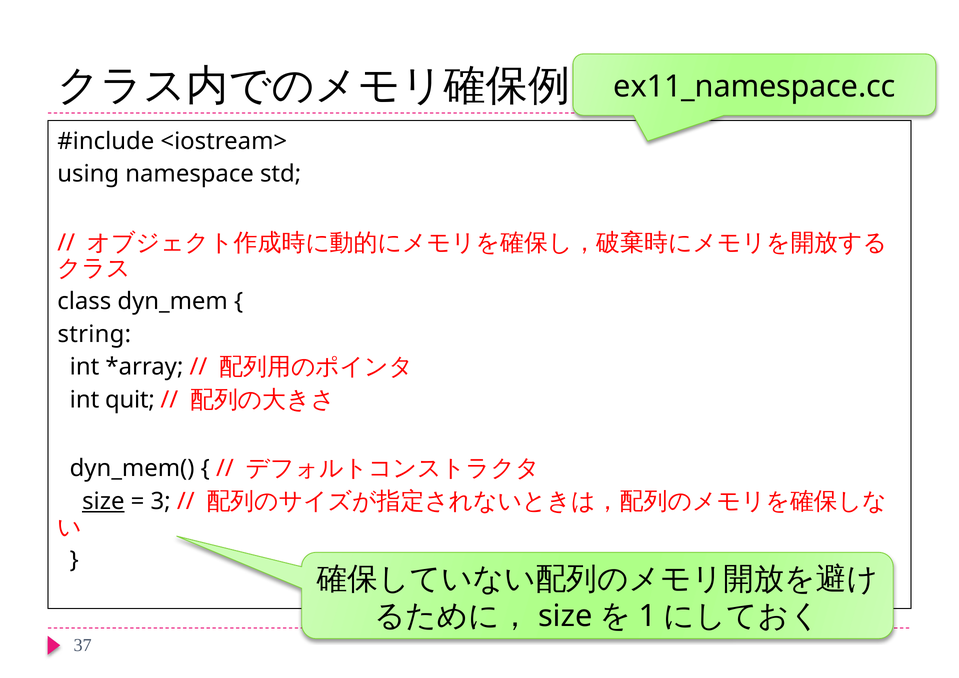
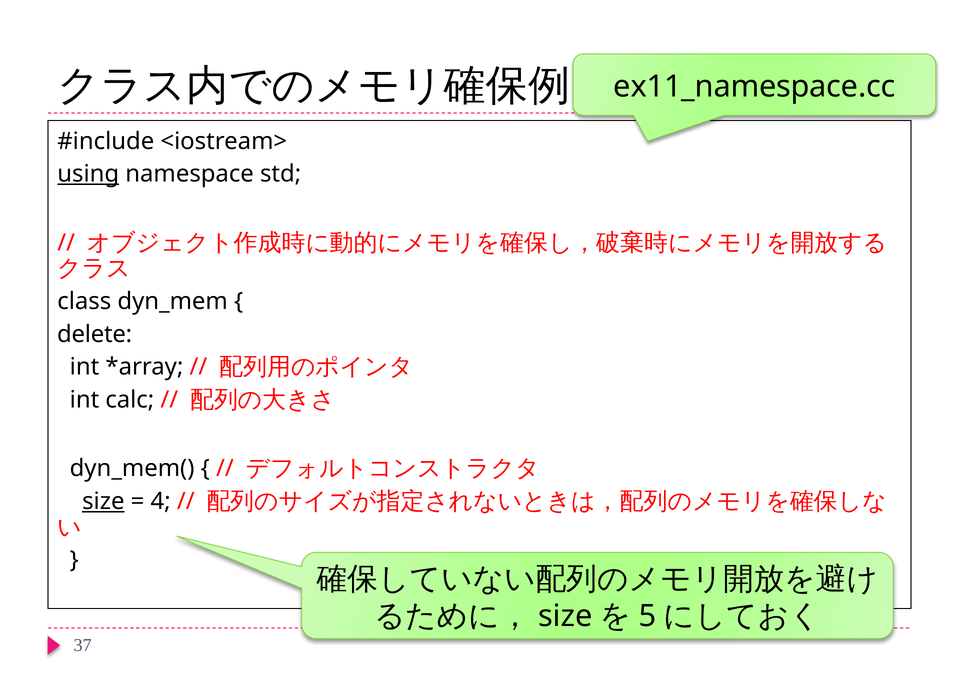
using underline: none -> present
string: string -> delete
quit: quit -> calc
3: 3 -> 4
1: 1 -> 5
